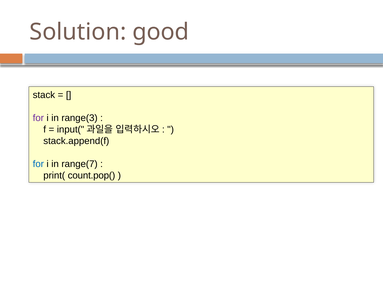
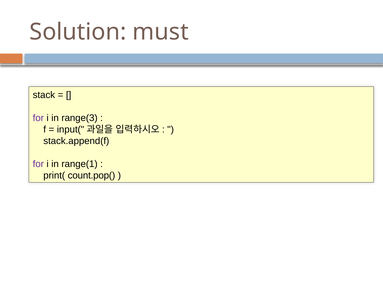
good: good -> must
for at (38, 164) colour: blue -> purple
range(7: range(7 -> range(1
